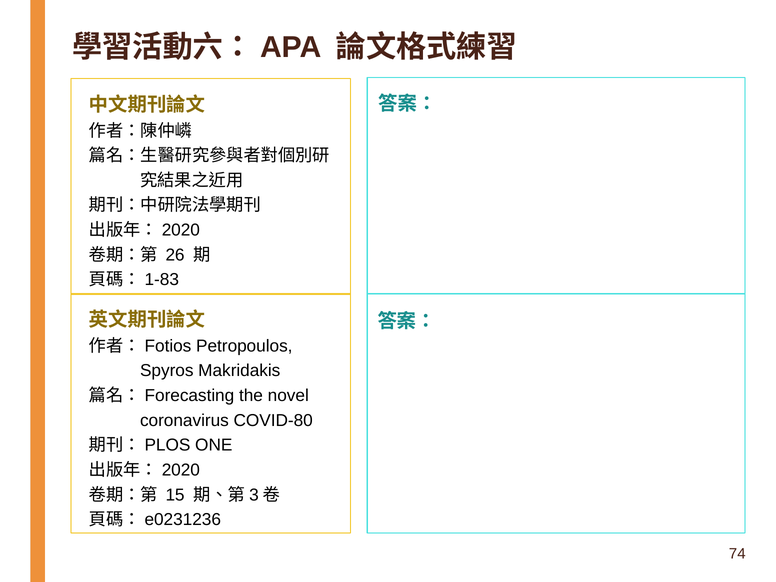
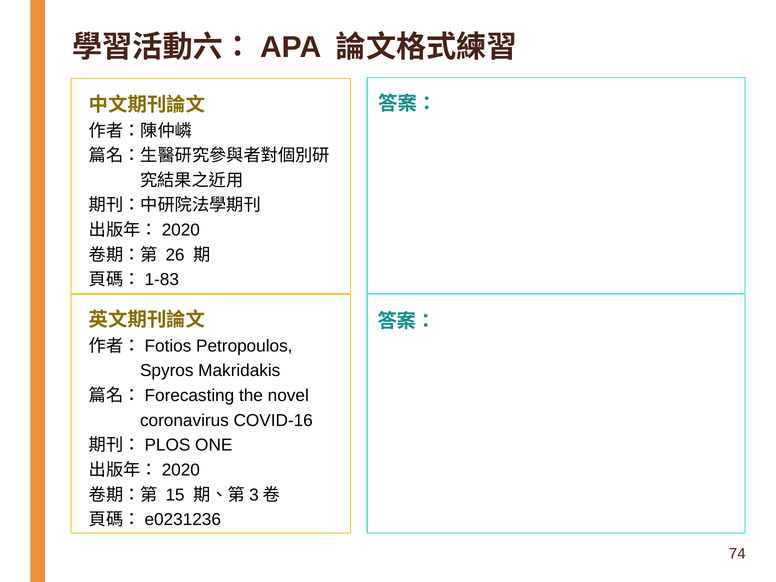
COVID-80: COVID-80 -> COVID-16
